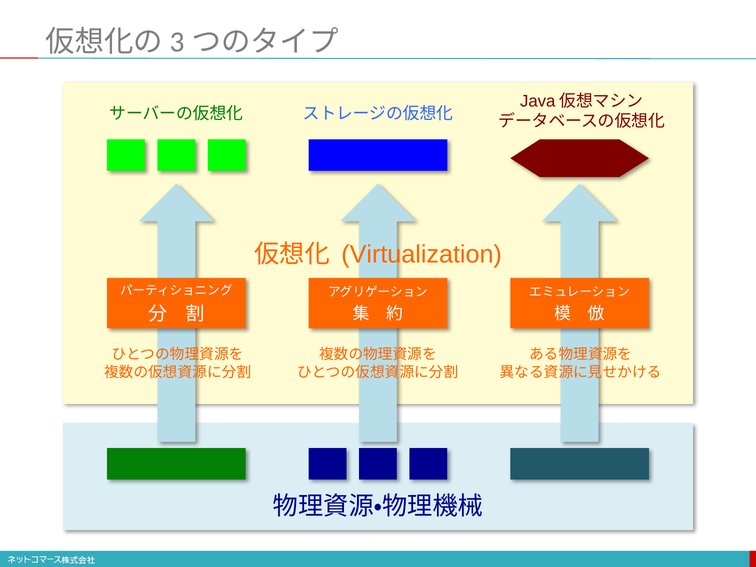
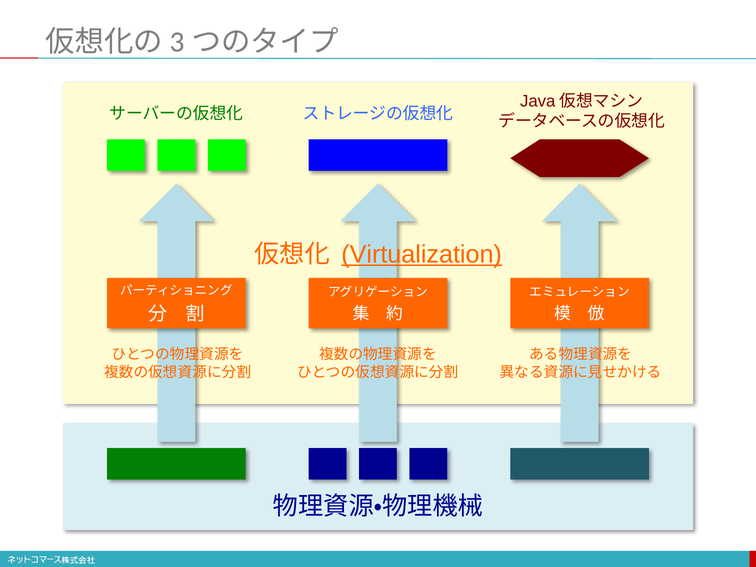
Virtualization underline: none -> present
